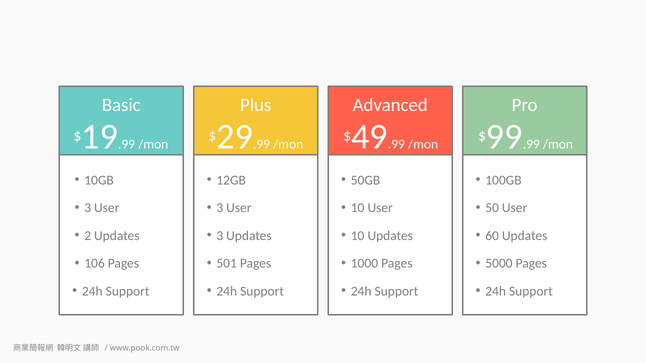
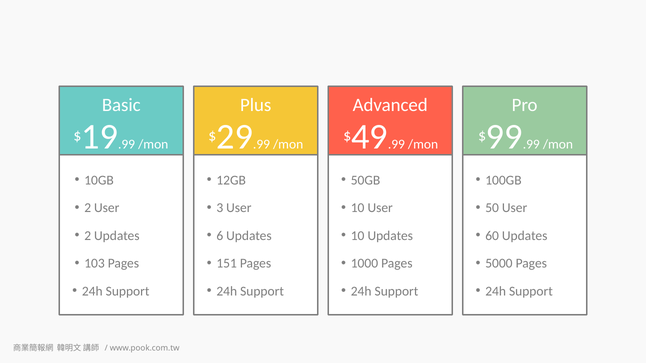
3 at (88, 208): 3 -> 2
3 at (220, 236): 3 -> 6
106: 106 -> 103
501: 501 -> 151
